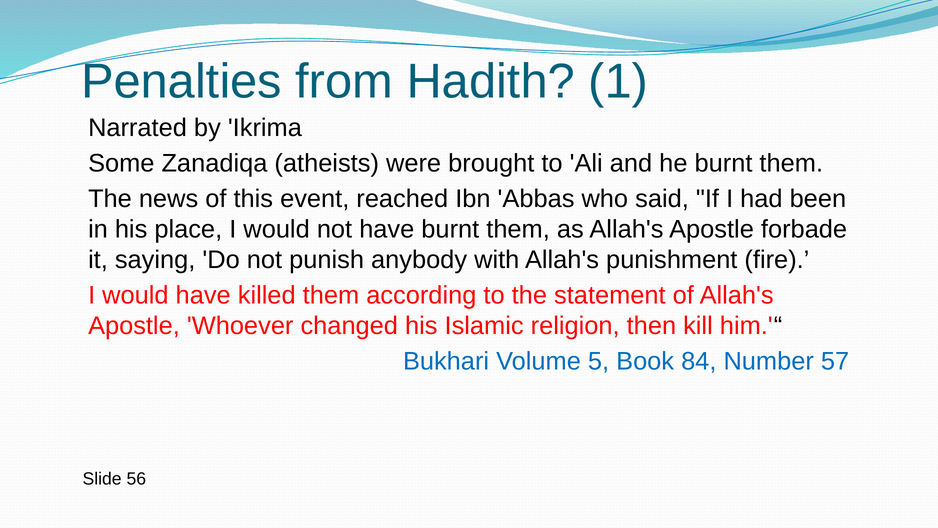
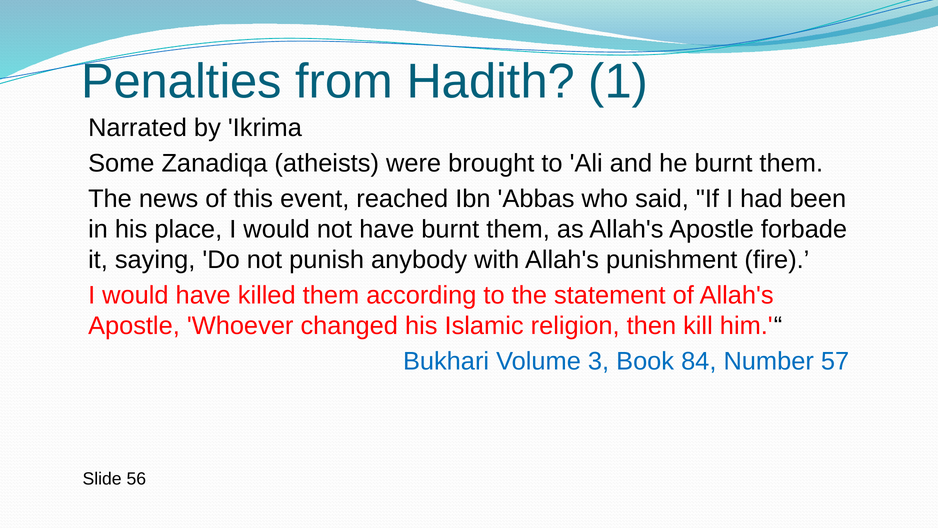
5: 5 -> 3
